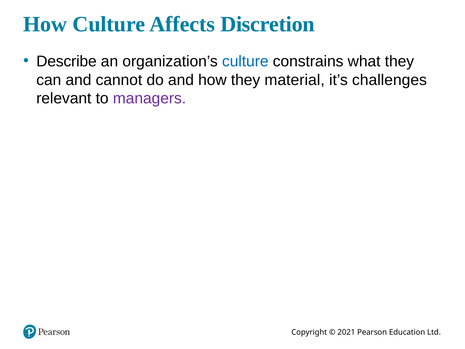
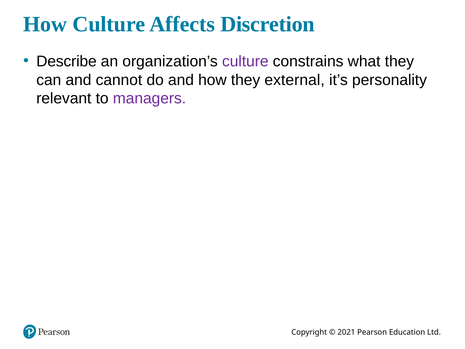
culture at (245, 61) colour: blue -> purple
material: material -> external
challenges: challenges -> personality
